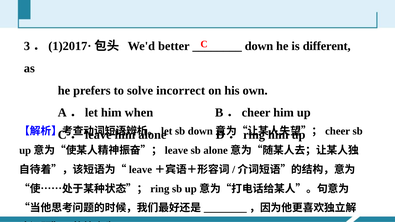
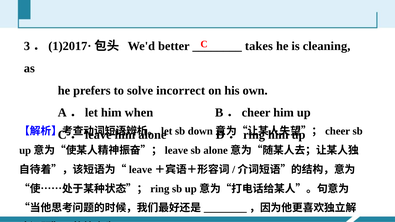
down: down -> takes
different: different -> cleaning
